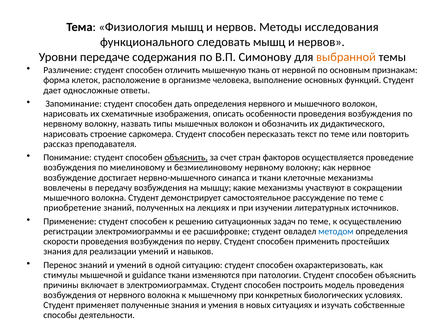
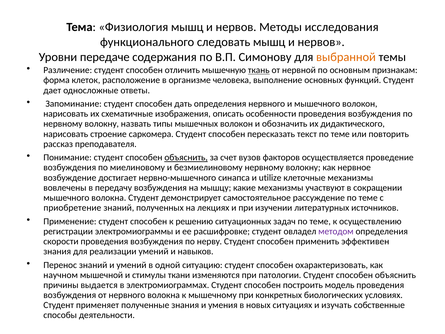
ткань underline: none -> present
стран: стран -> вузов
и ткани: ткани -> utilize
методом colour: blue -> purple
простейших: простейших -> эффективен
стимулы: стимулы -> научном
guidance: guidance -> стимулы
включает: включает -> выдается
